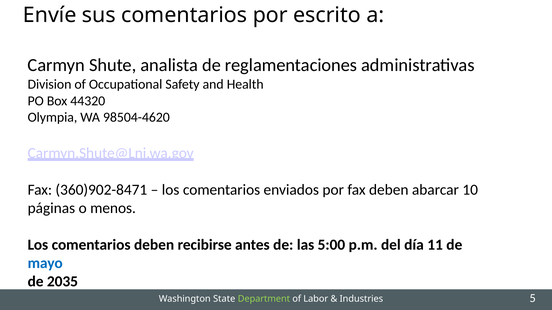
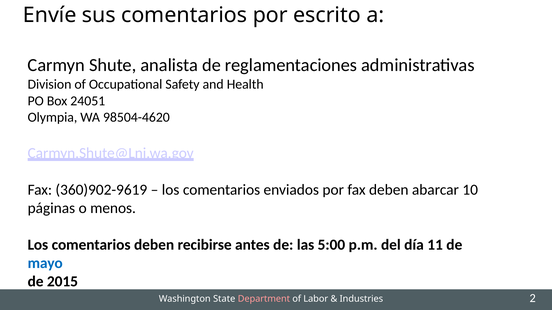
44320: 44320 -> 24051
360)902-8471: 360)902-8471 -> 360)902-9619
2035: 2035 -> 2015
Department colour: light green -> pink
5: 5 -> 2
